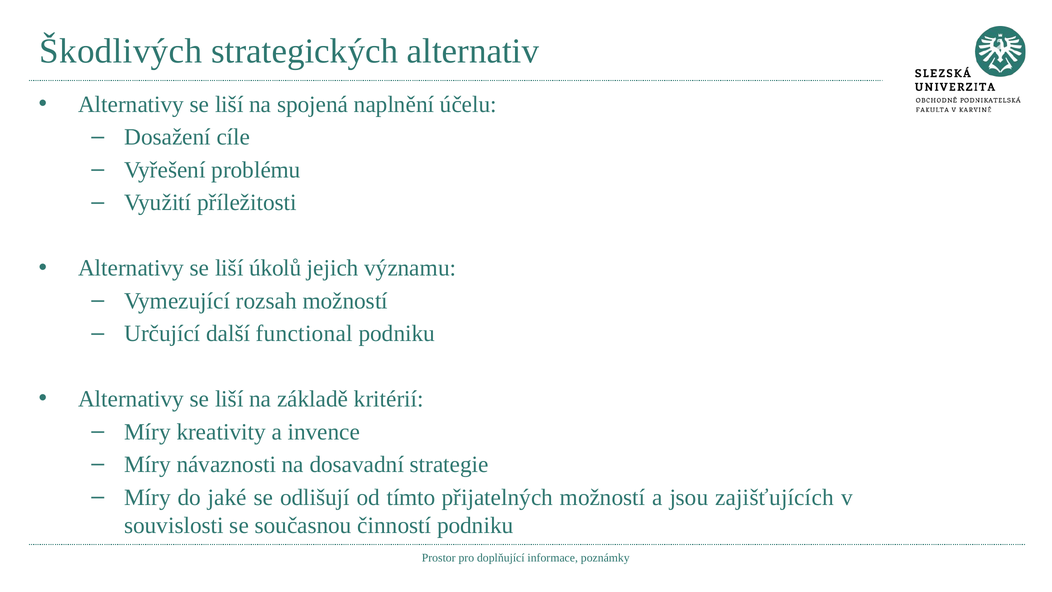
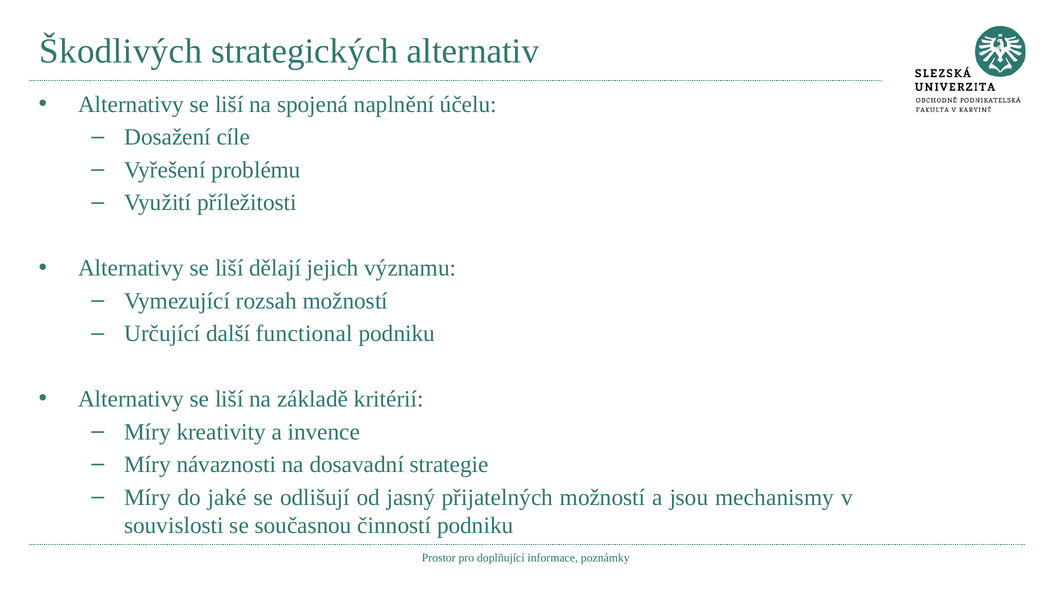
úkolů: úkolů -> dělají
tímto: tímto -> jasný
zajišťujících: zajišťujících -> mechanismy
